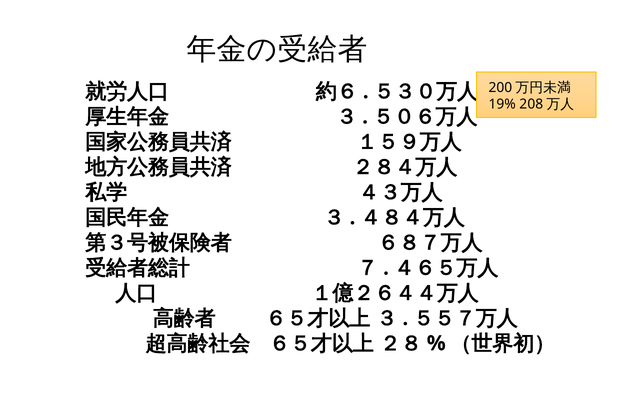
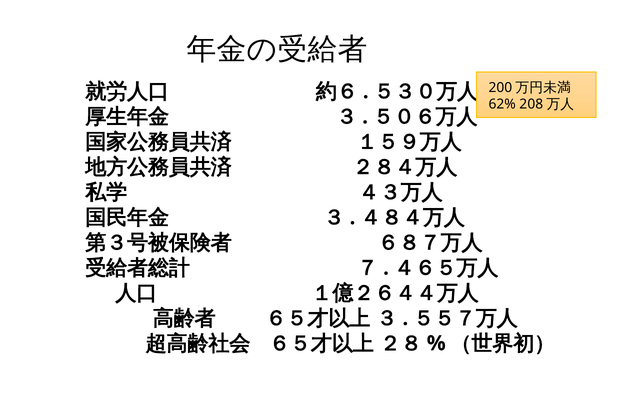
19%: 19% -> 62%
